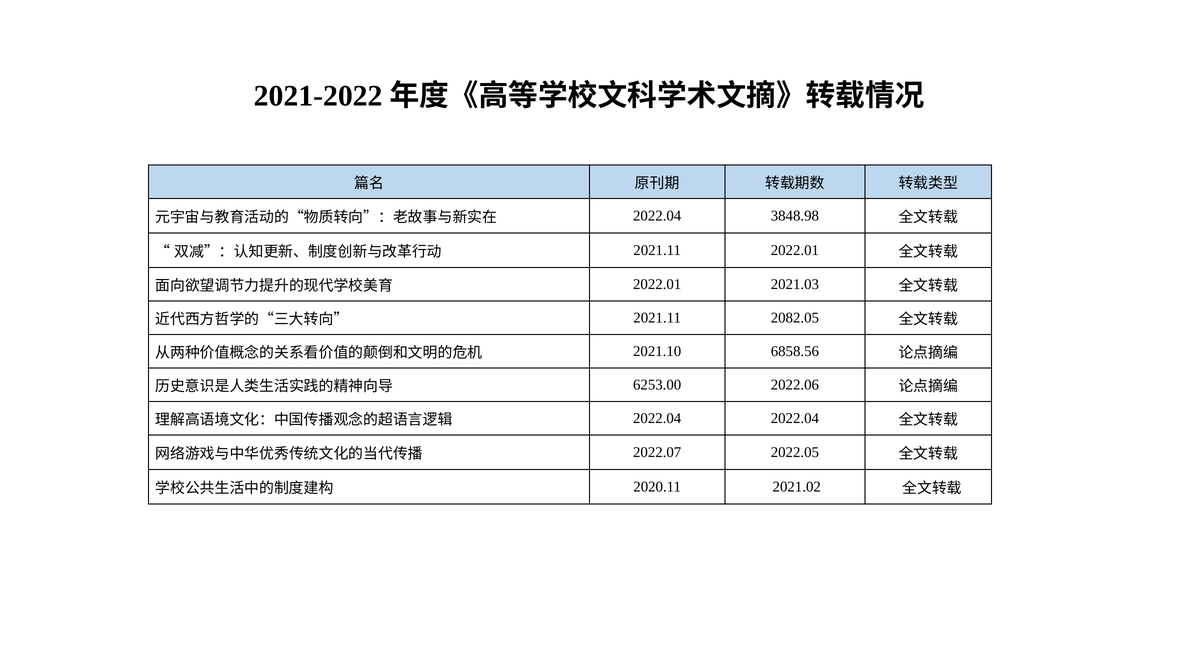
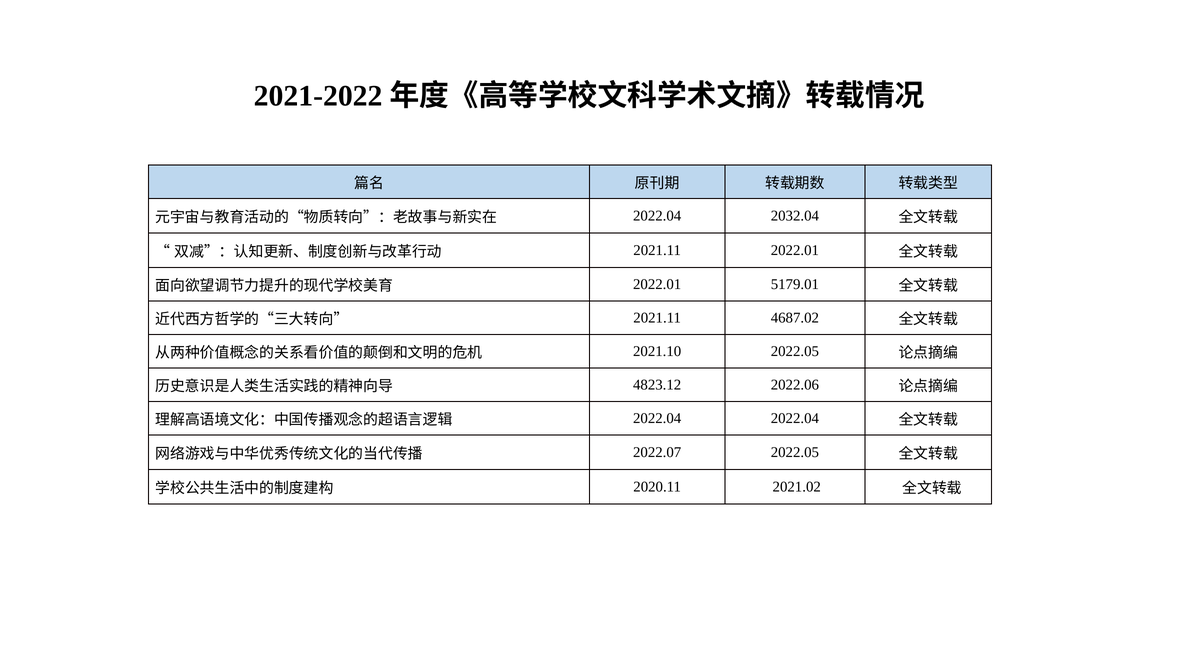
3848.98: 3848.98 -> 2032.04
2021.03: 2021.03 -> 5179.01
2082.05: 2082.05 -> 4687.02
2021.10 6858.56: 6858.56 -> 2022.05
6253.00: 6253.00 -> 4823.12
